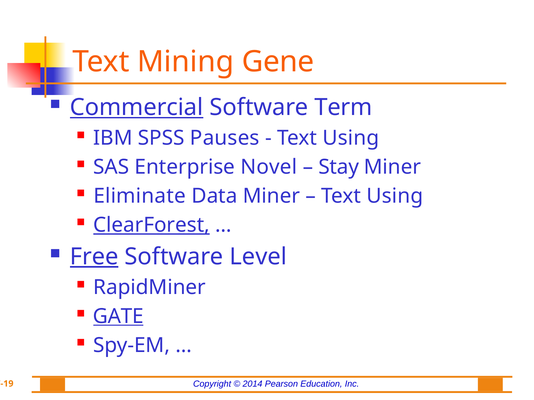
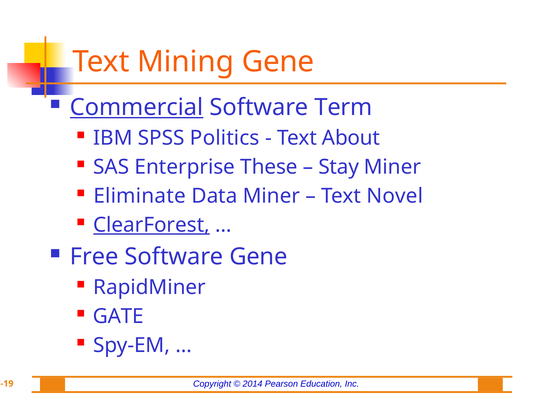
Pauses: Pauses -> Politics
Using at (351, 138): Using -> About
Novel: Novel -> These
Using at (395, 196): Using -> Novel
Free underline: present -> none
Software Level: Level -> Gene
GATE underline: present -> none
